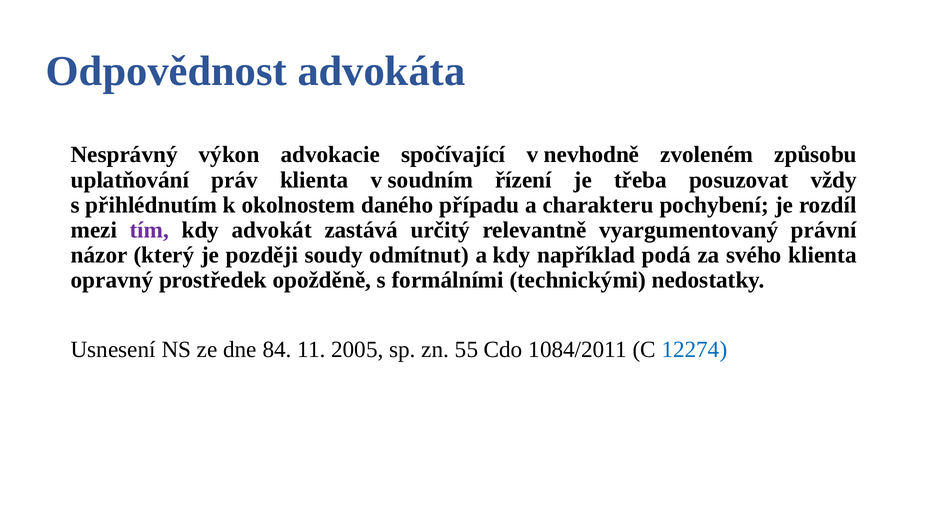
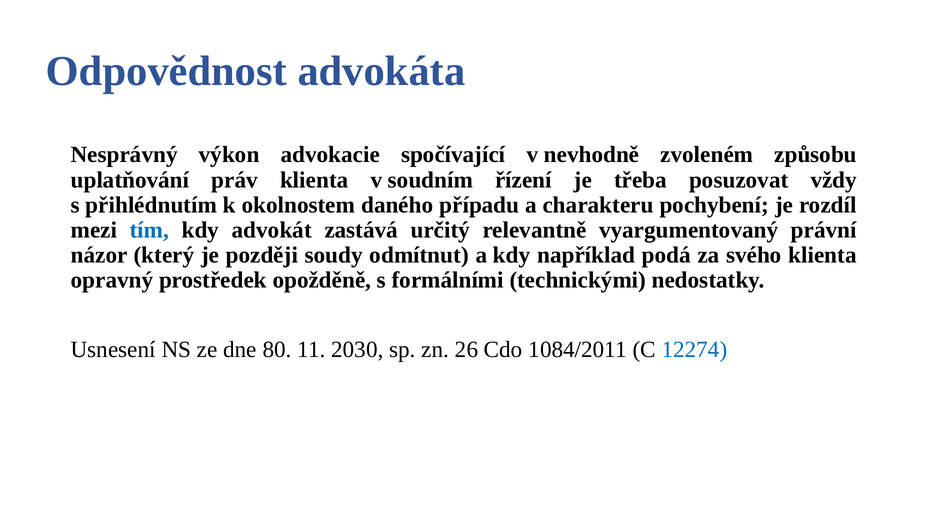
tím colour: purple -> blue
84: 84 -> 80
2005: 2005 -> 2030
55: 55 -> 26
